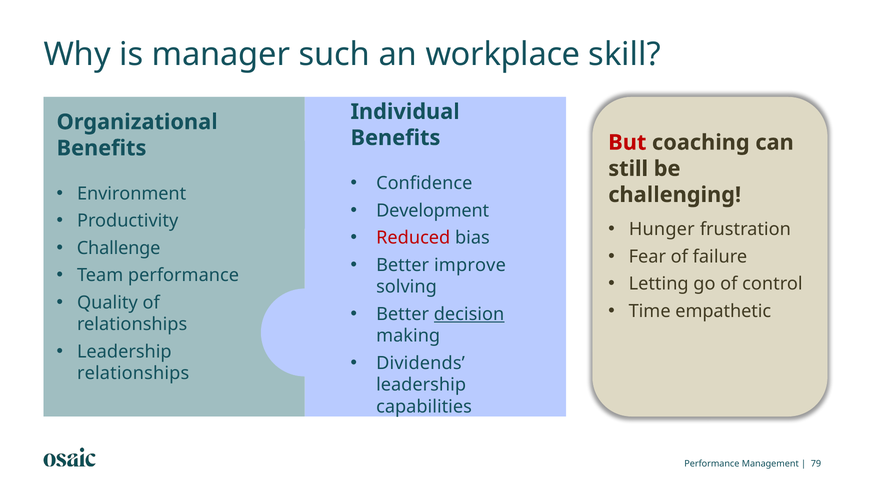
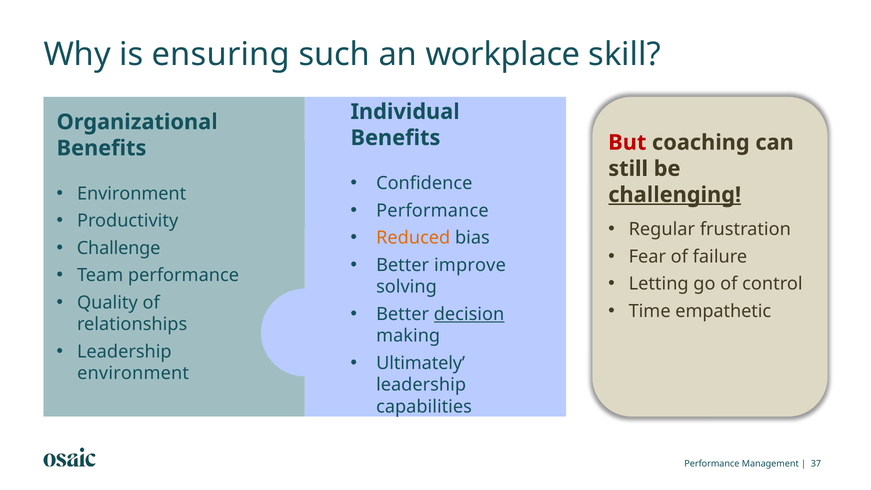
manager: manager -> ensuring
challenging underline: none -> present
Development at (433, 211): Development -> Performance
Hunger: Hunger -> Regular
Reduced colour: red -> orange
Dividends: Dividends -> Ultimately
relationships at (133, 373): relationships -> environment
79: 79 -> 37
